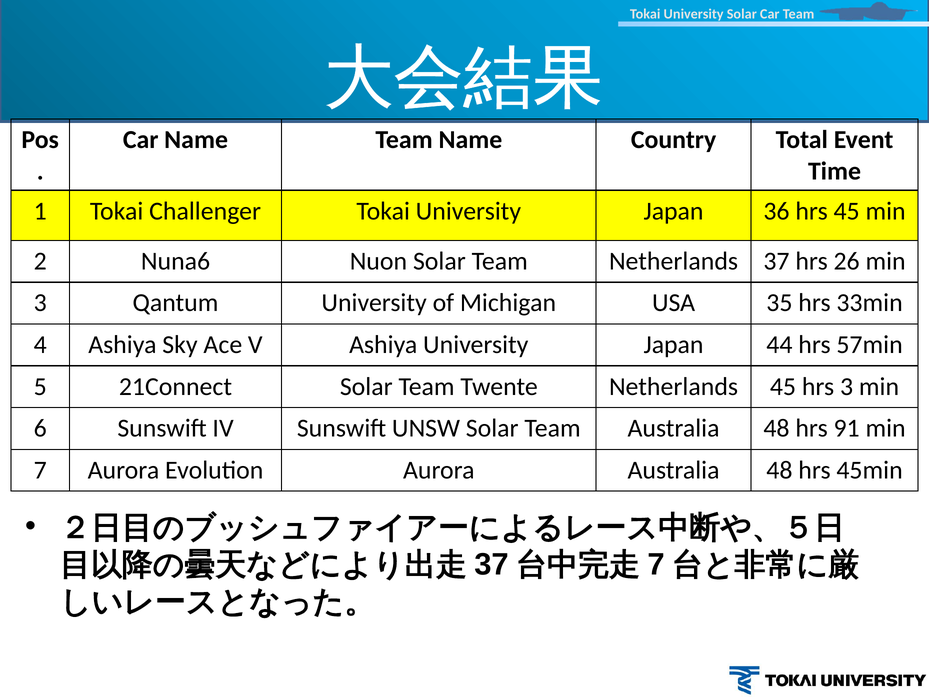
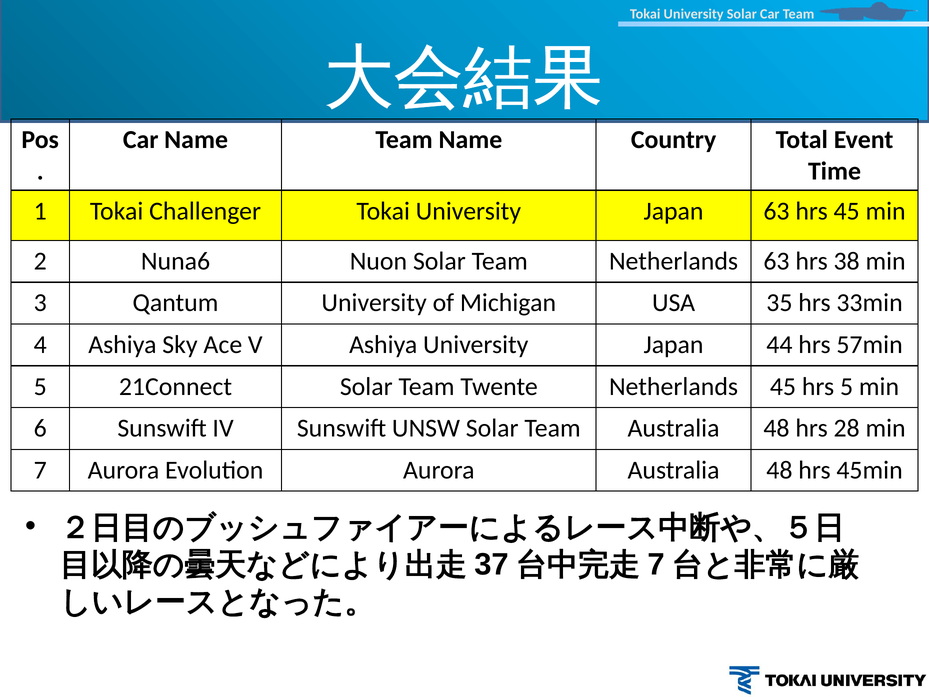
Japan 36: 36 -> 63
Netherlands 37: 37 -> 63
26: 26 -> 38
hrs 3: 3 -> 5
91: 91 -> 28
